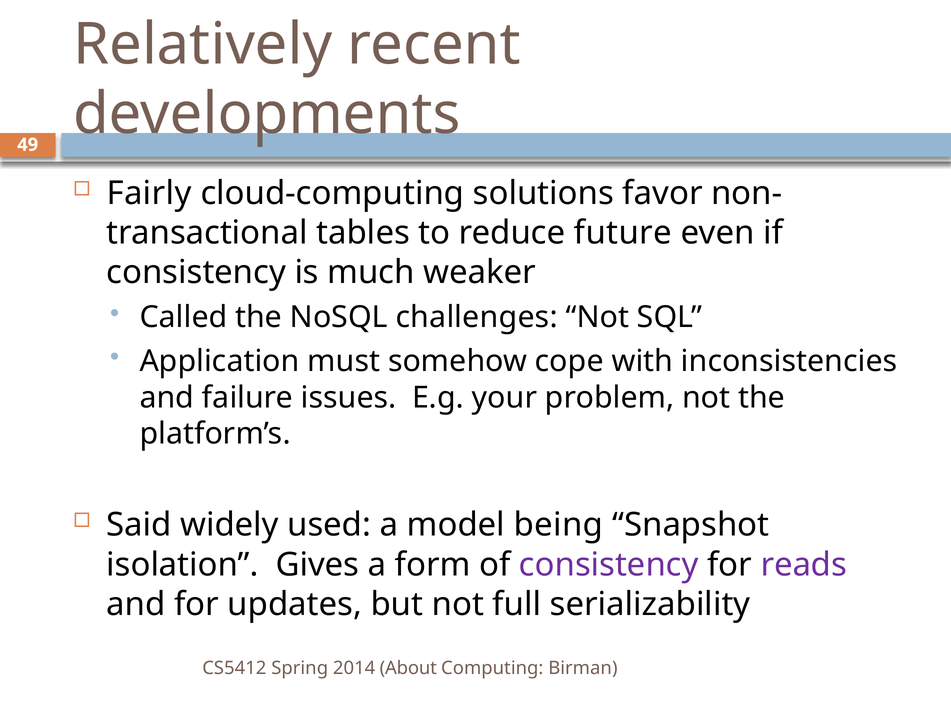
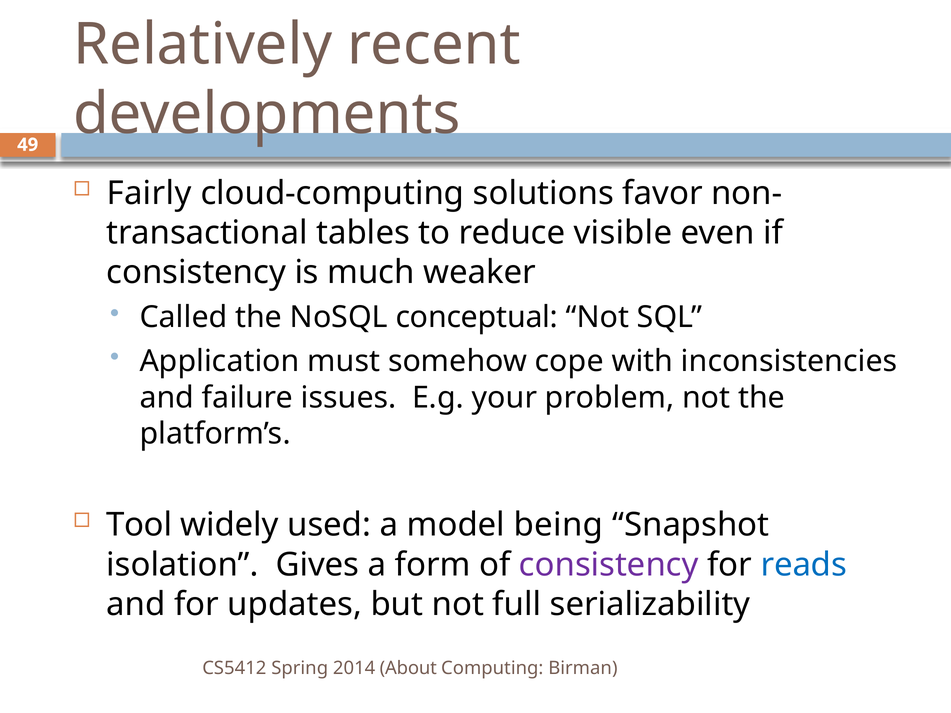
future: future -> visible
challenges: challenges -> conceptual
Said: Said -> Tool
reads colour: purple -> blue
